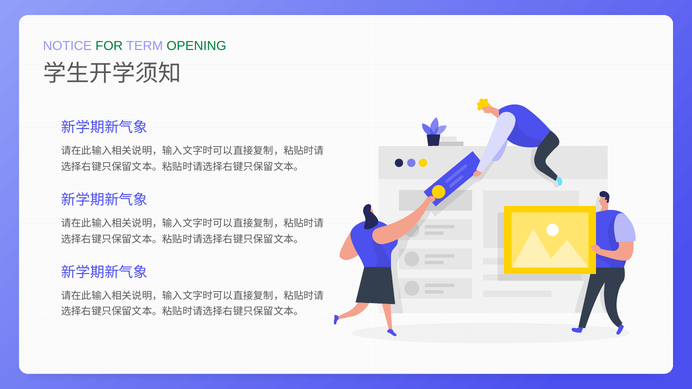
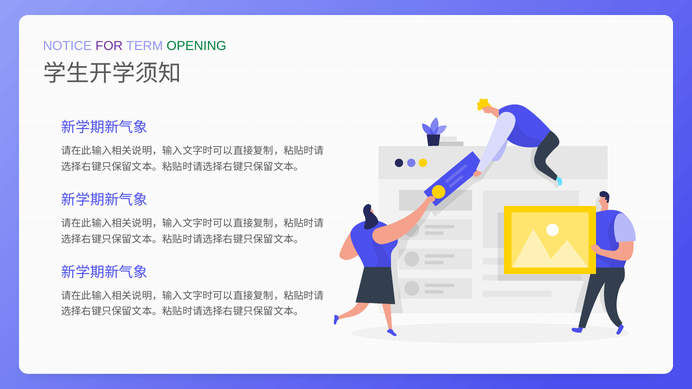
FOR colour: green -> purple
